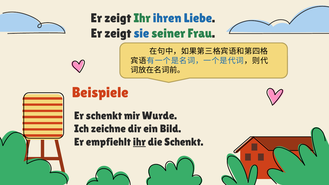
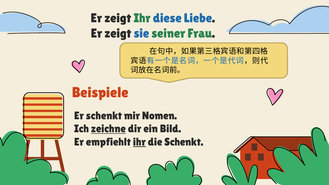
ihren: ihren -> diese
Wurde: Wurde -> Nomen
zeichne underline: none -> present
